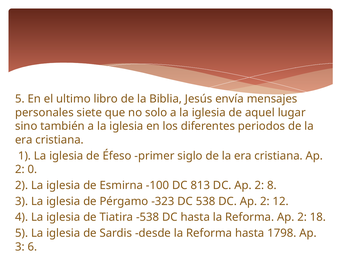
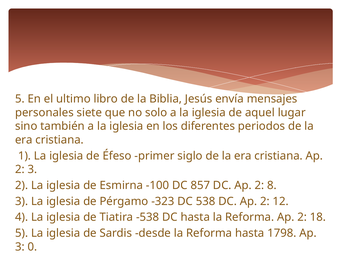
2 0: 0 -> 3
813: 813 -> 857
3 6: 6 -> 0
